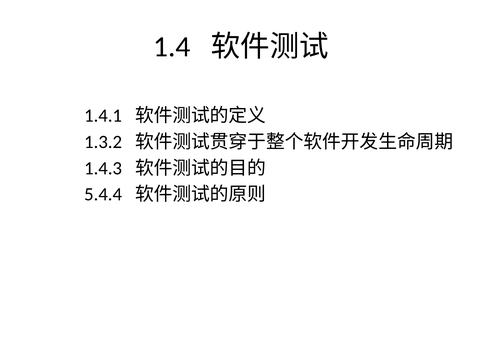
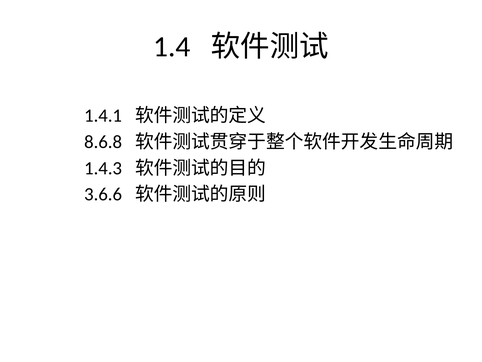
1.3.2: 1.3.2 -> 8.6.8
5.4.4: 5.4.4 -> 3.6.6
